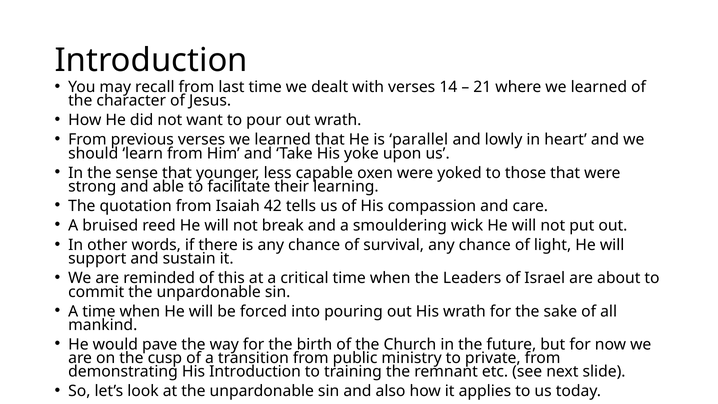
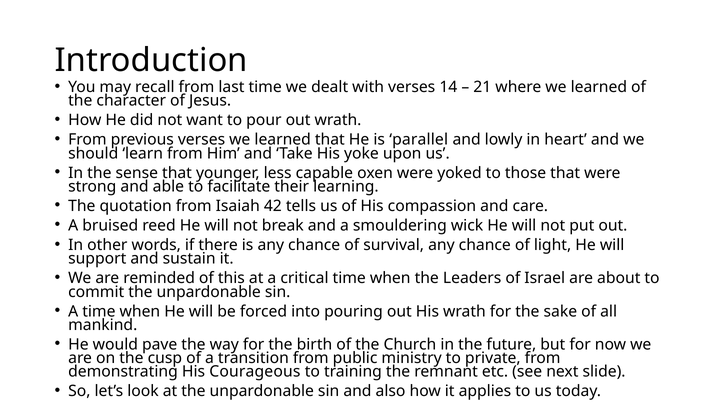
His Introduction: Introduction -> Courageous
